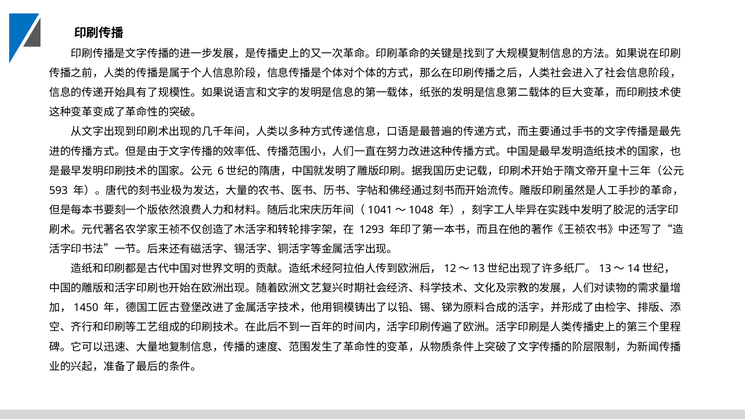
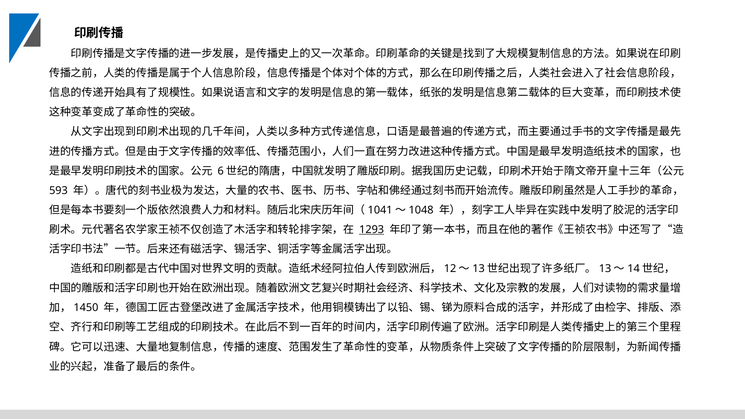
1293 underline: none -> present
